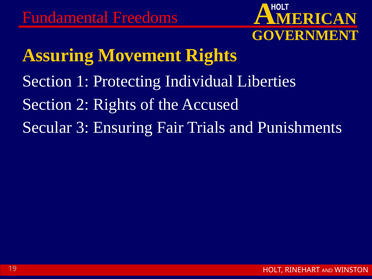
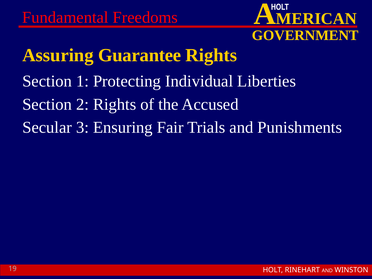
Movement: Movement -> Guarantee
